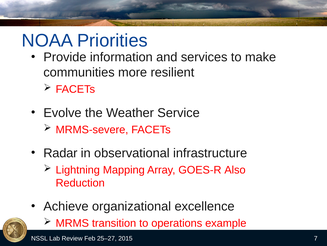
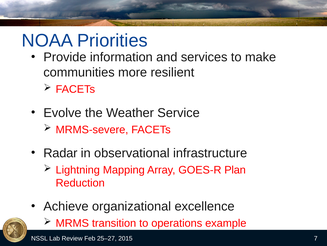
Also: Also -> Plan
